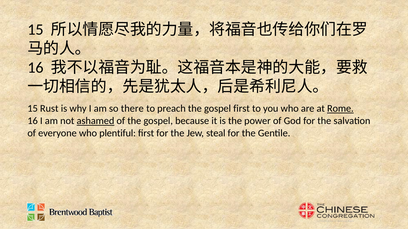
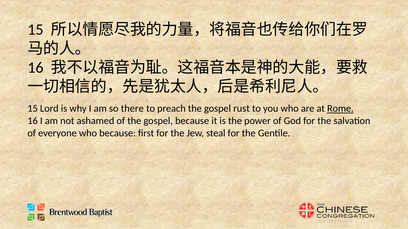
Rust: Rust -> Lord
gospel first: first -> rust
ashamed underline: present -> none
who plentiful: plentiful -> because
